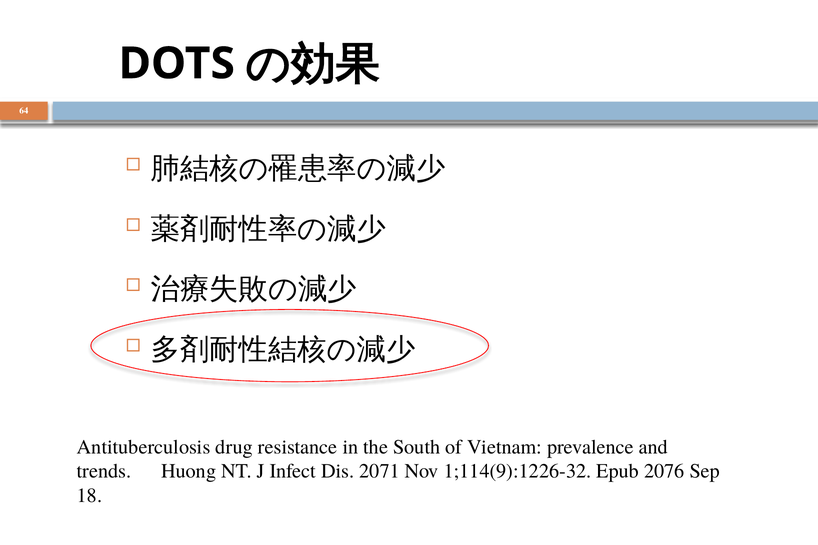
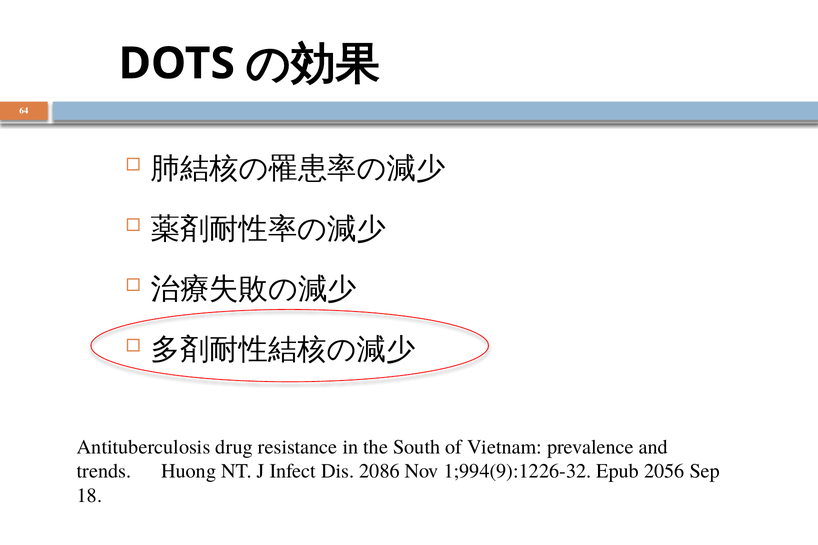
2071: 2071 -> 2086
1;114(9):1226-32: 1;114(9):1226-32 -> 1;994(9):1226-32
2076: 2076 -> 2056
